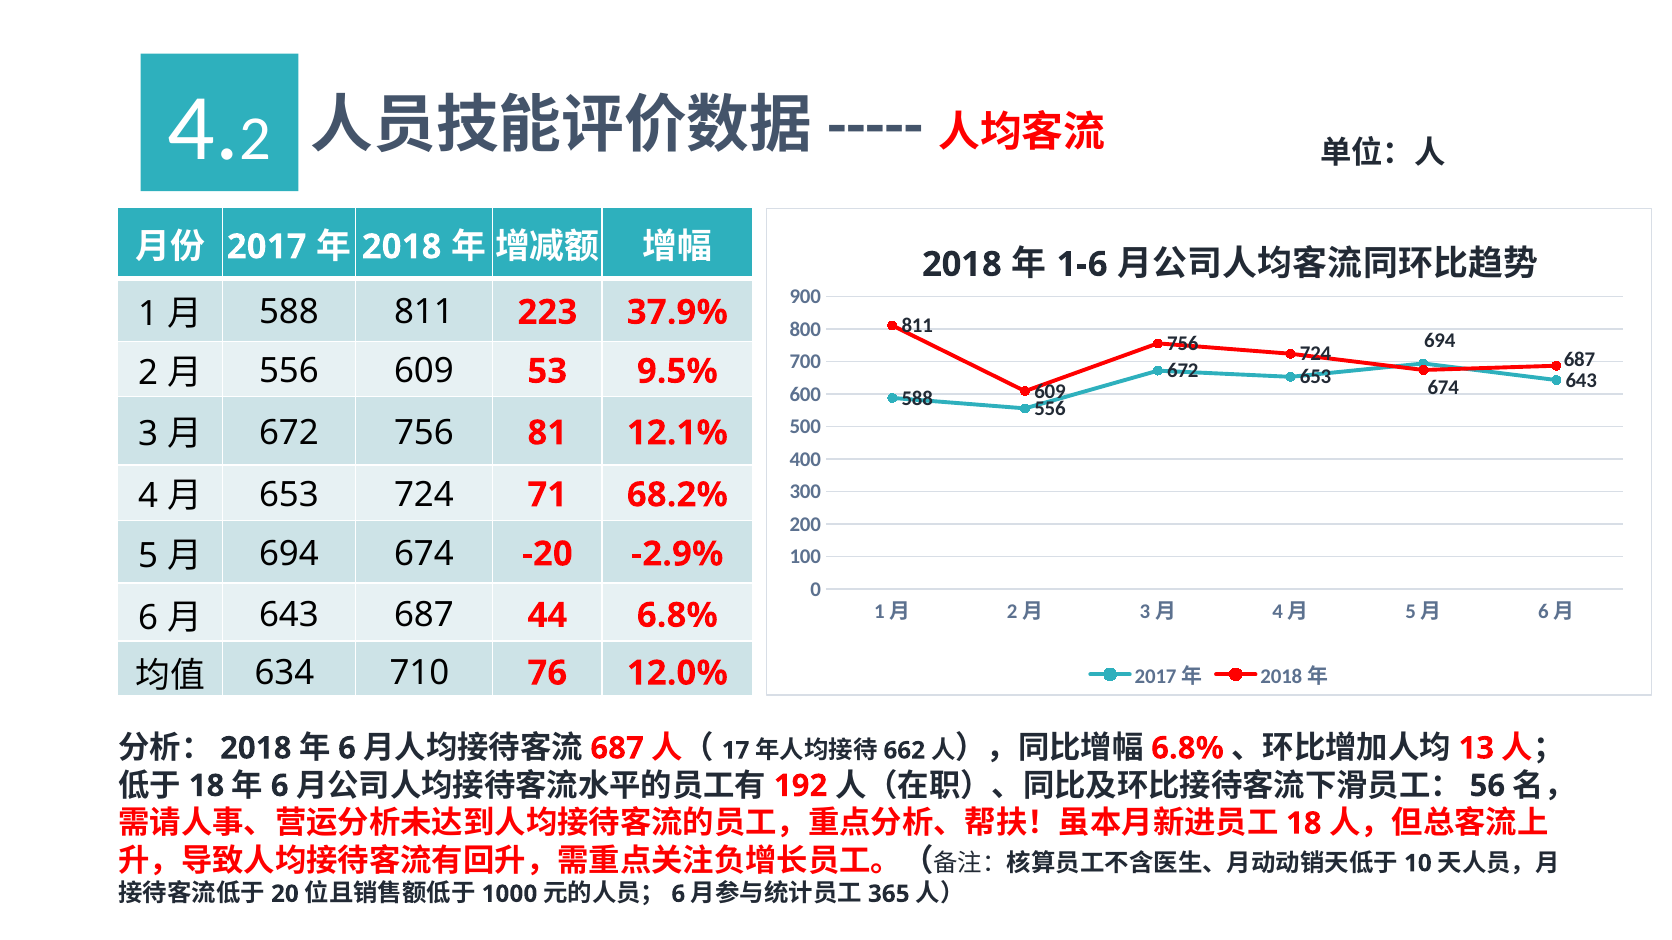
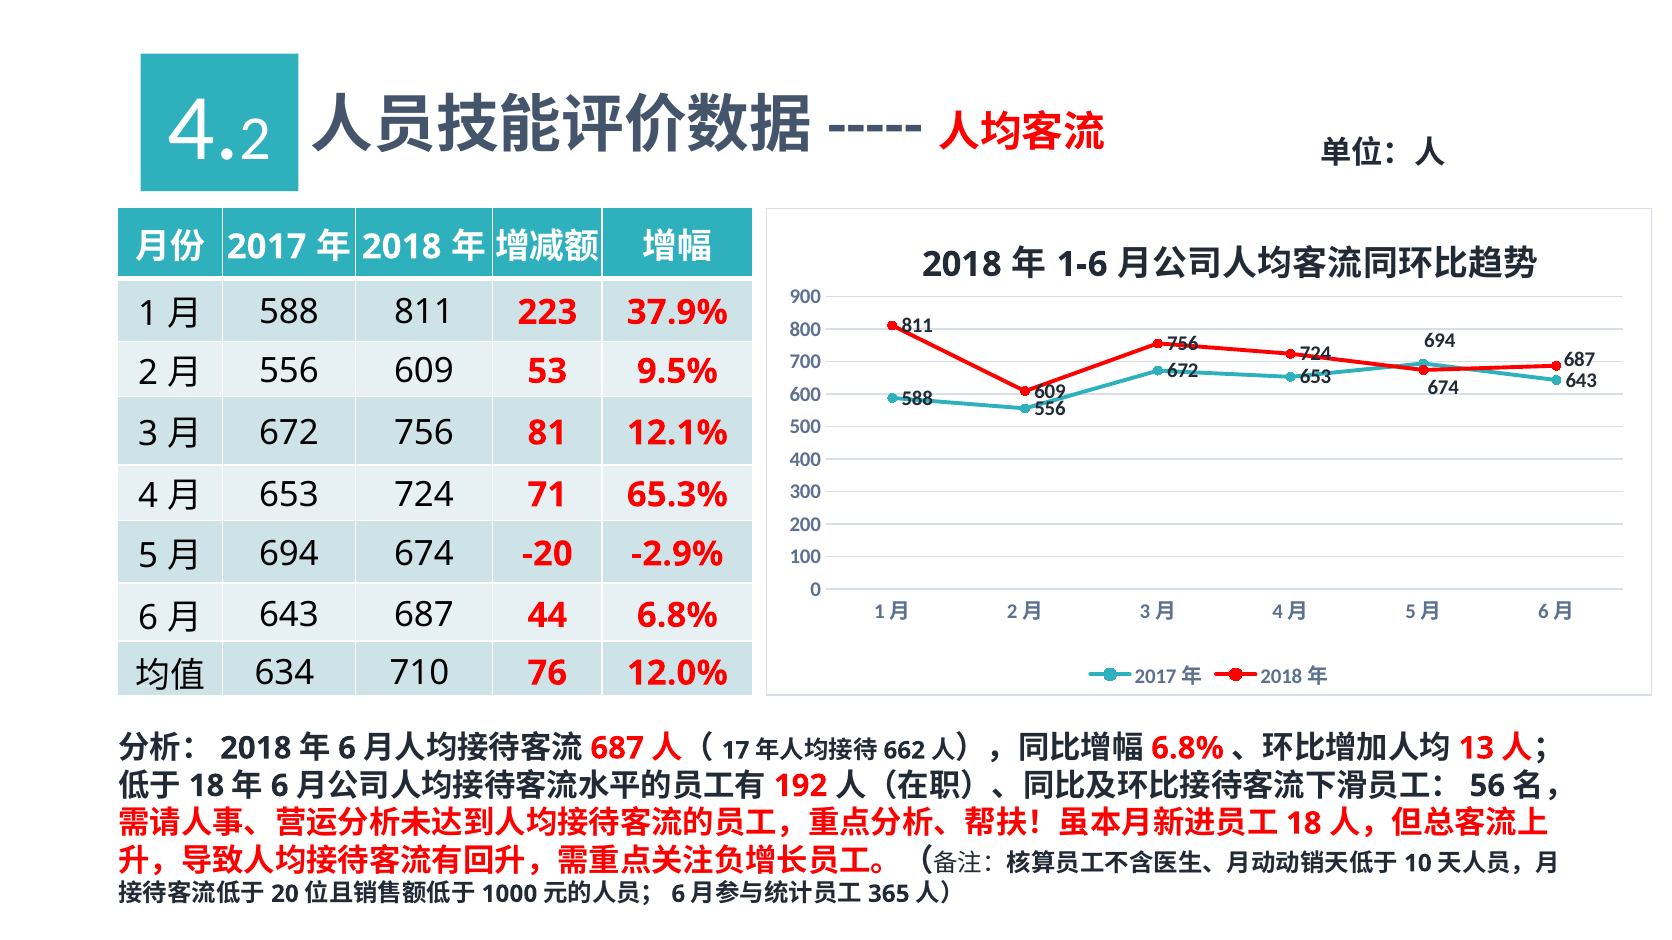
68.2%: 68.2% -> 65.3%
